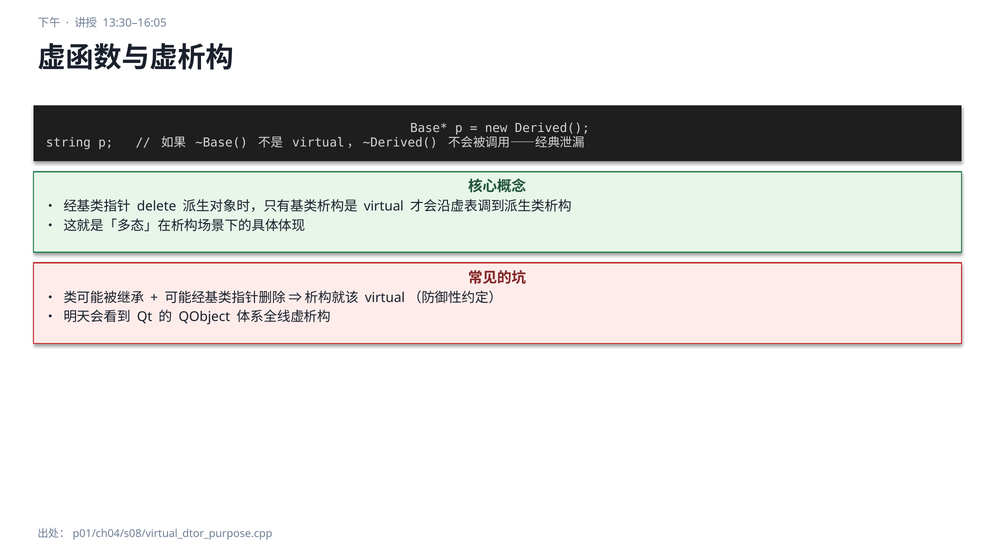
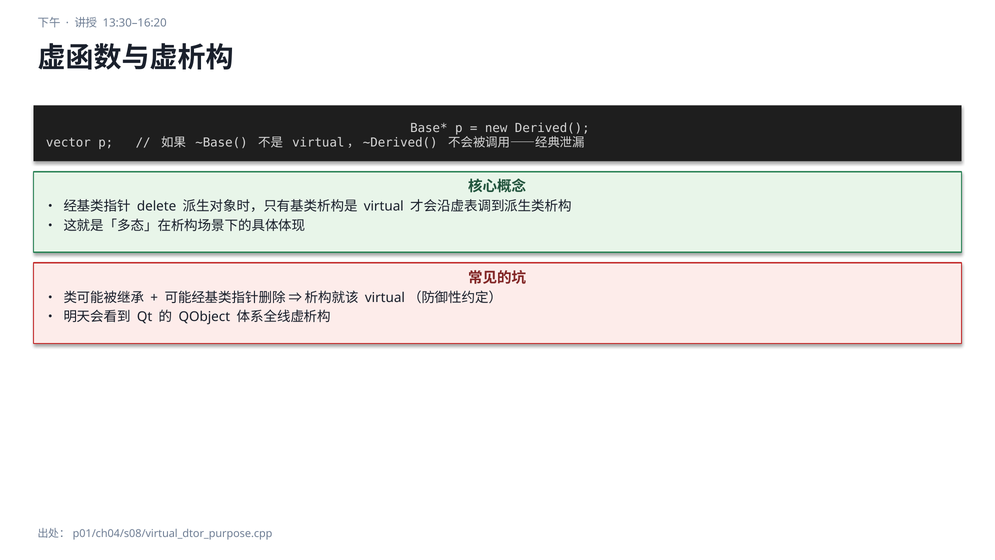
13:30–16:05: 13:30–16:05 -> 13:30–16:20
string: string -> vector
